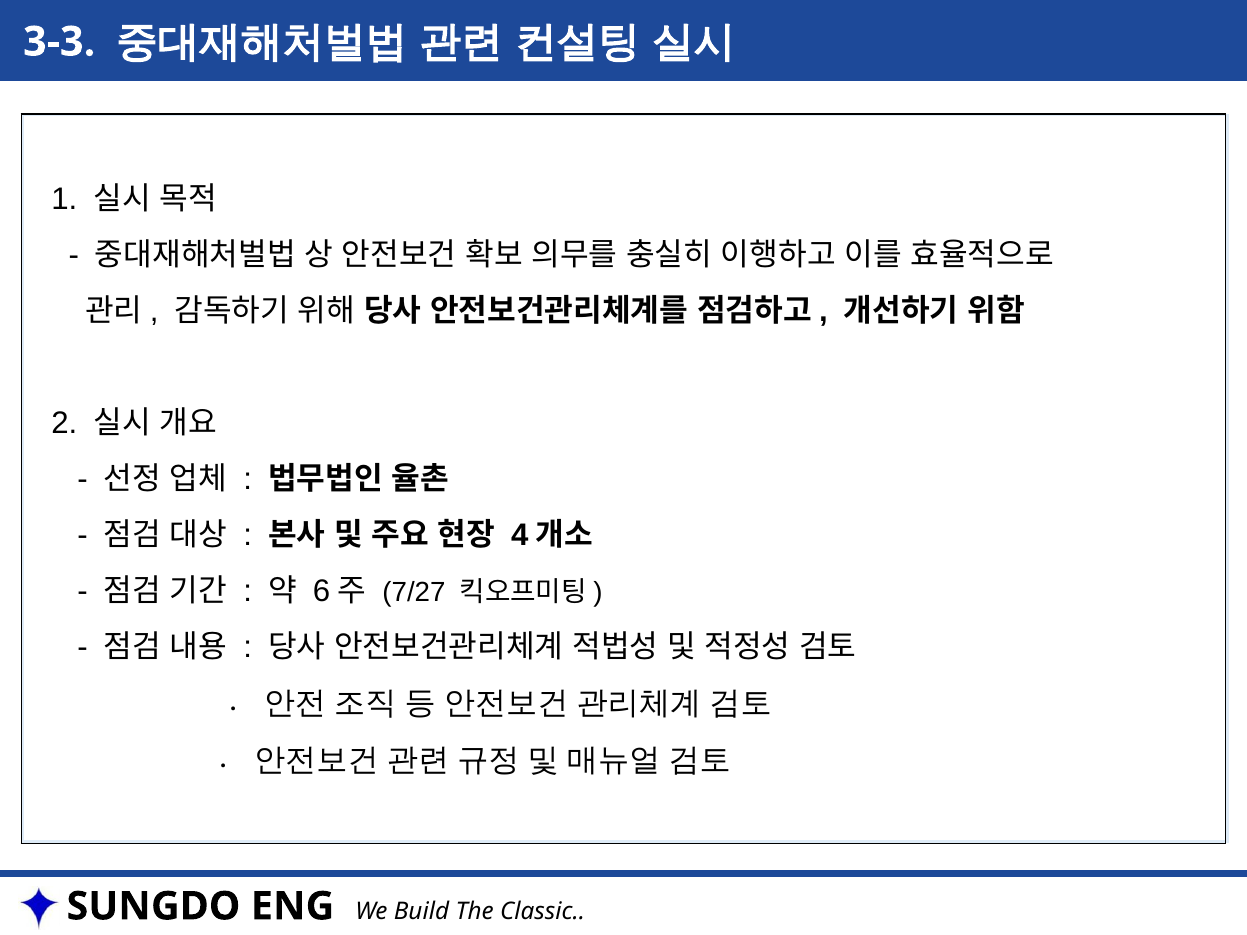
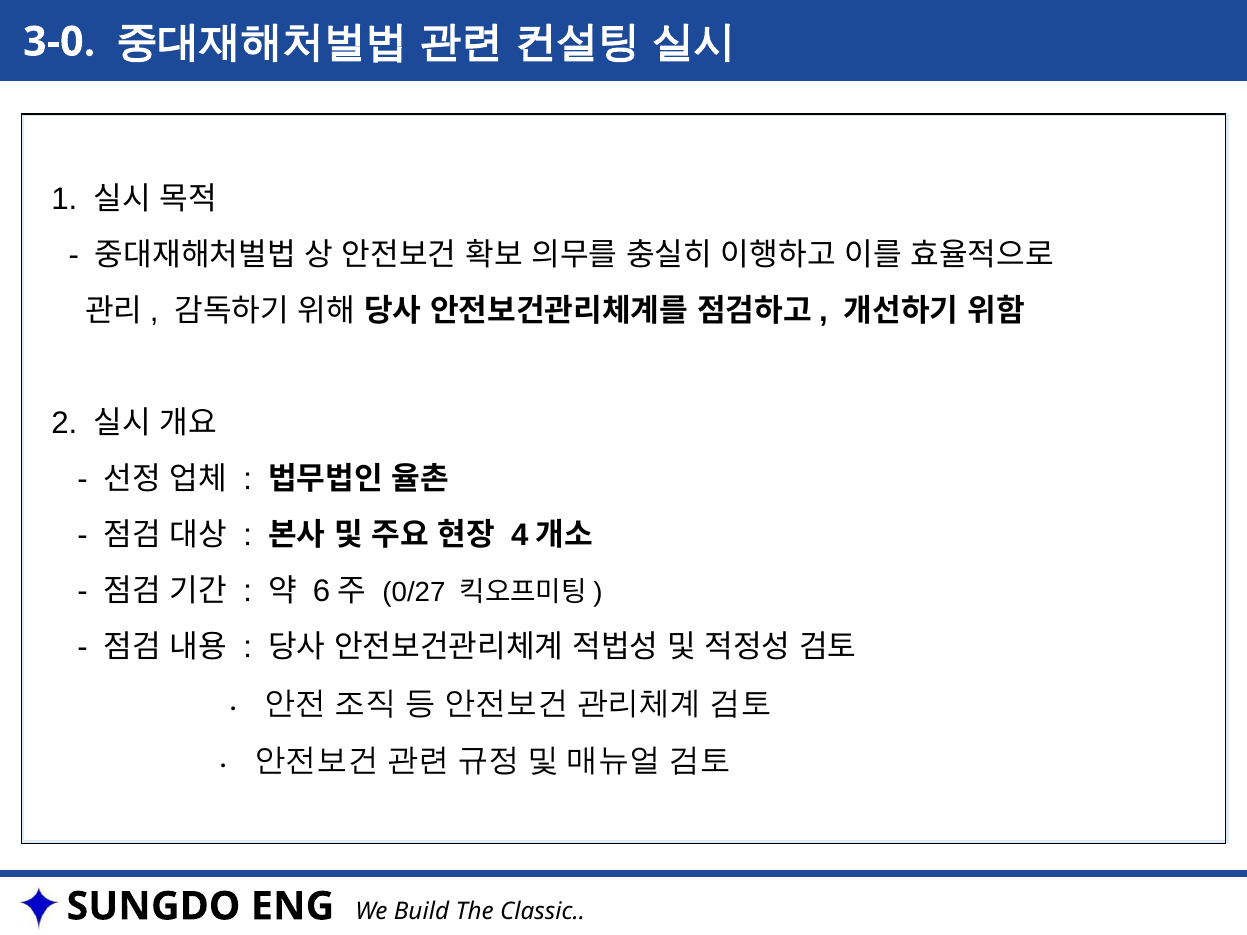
3-3: 3-3 -> 3-0
7/27: 7/27 -> 0/27
